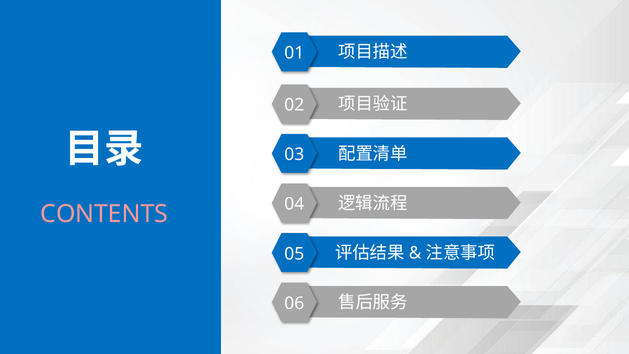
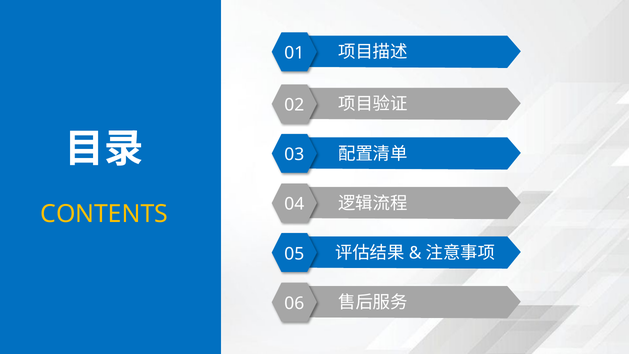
CONTENTS colour: pink -> yellow
